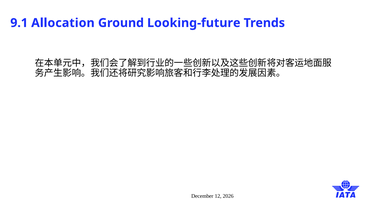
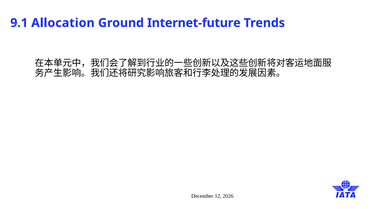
Looking-future: Looking-future -> Internet-future
